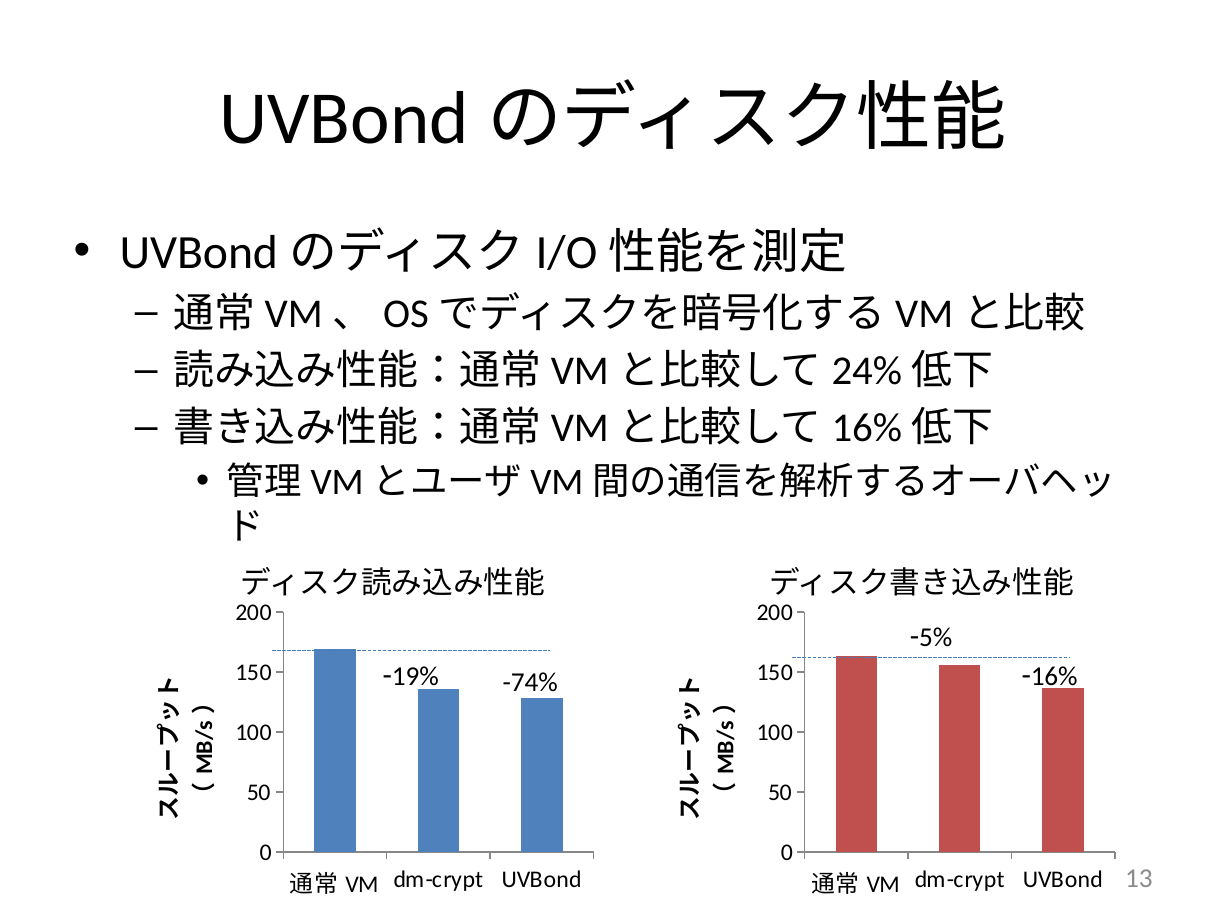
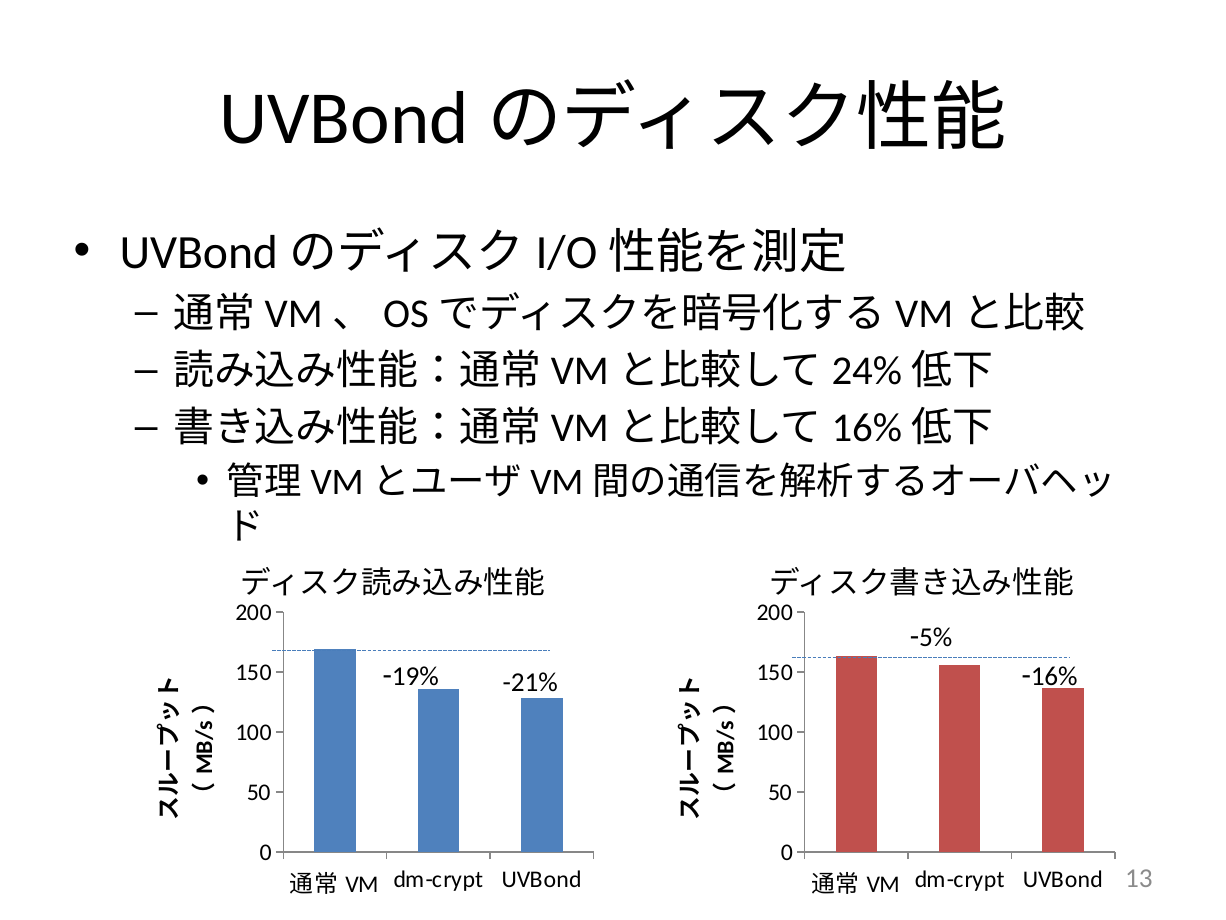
-74%: -74% -> -21%
